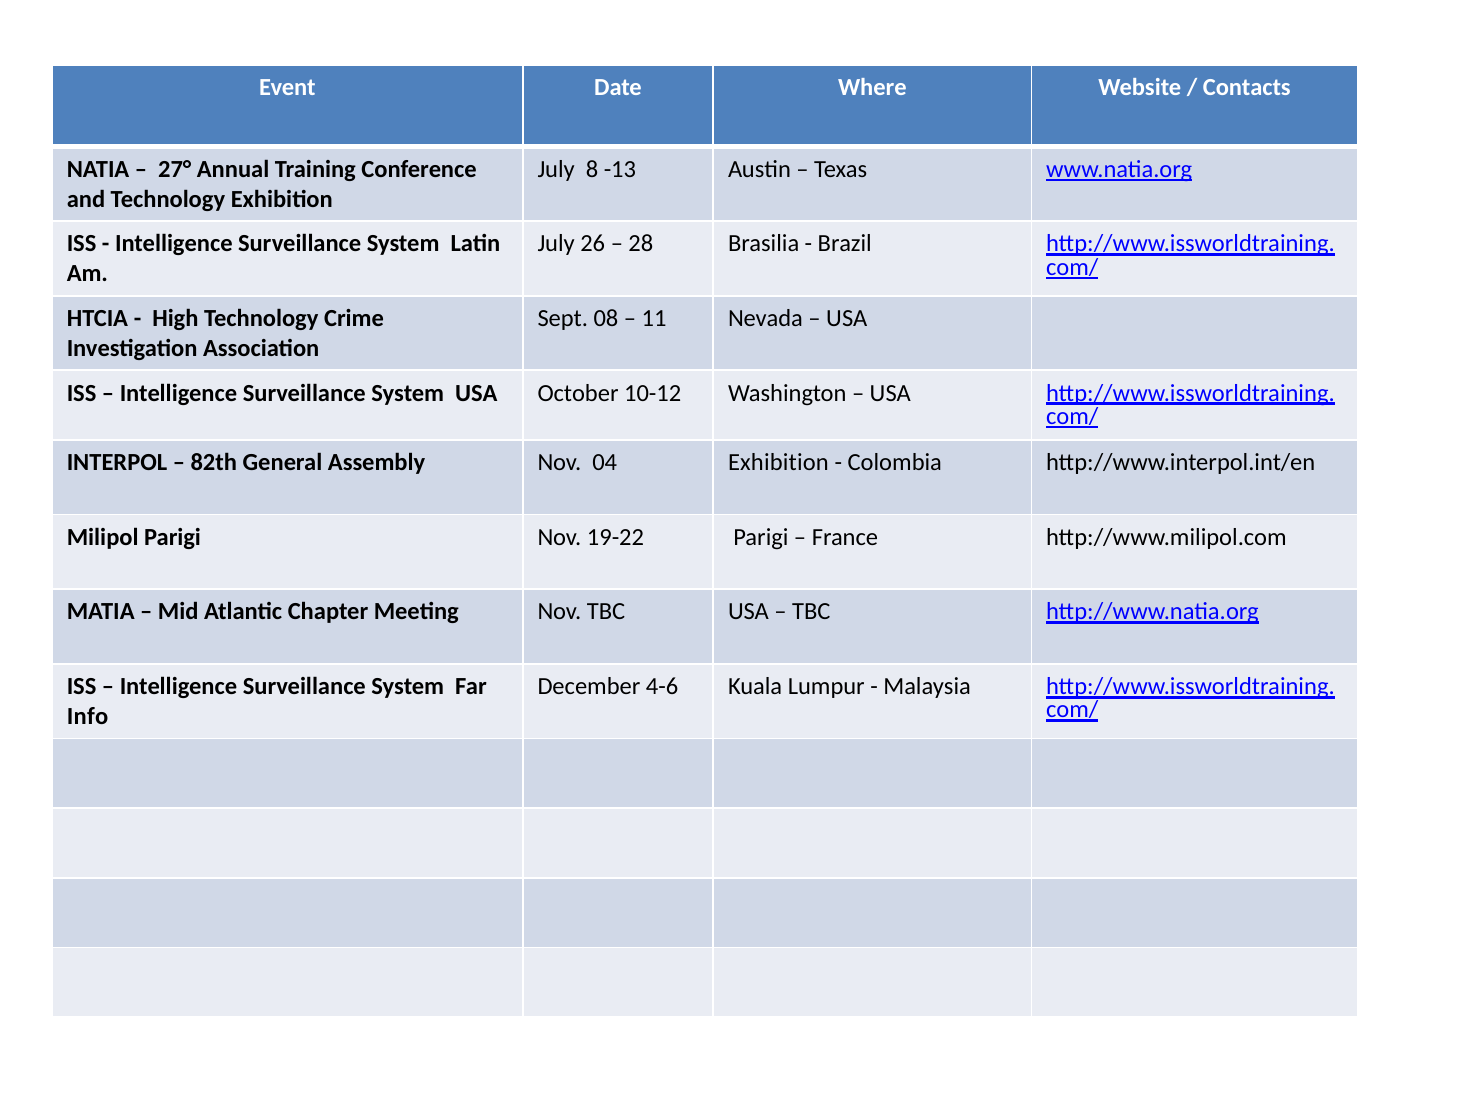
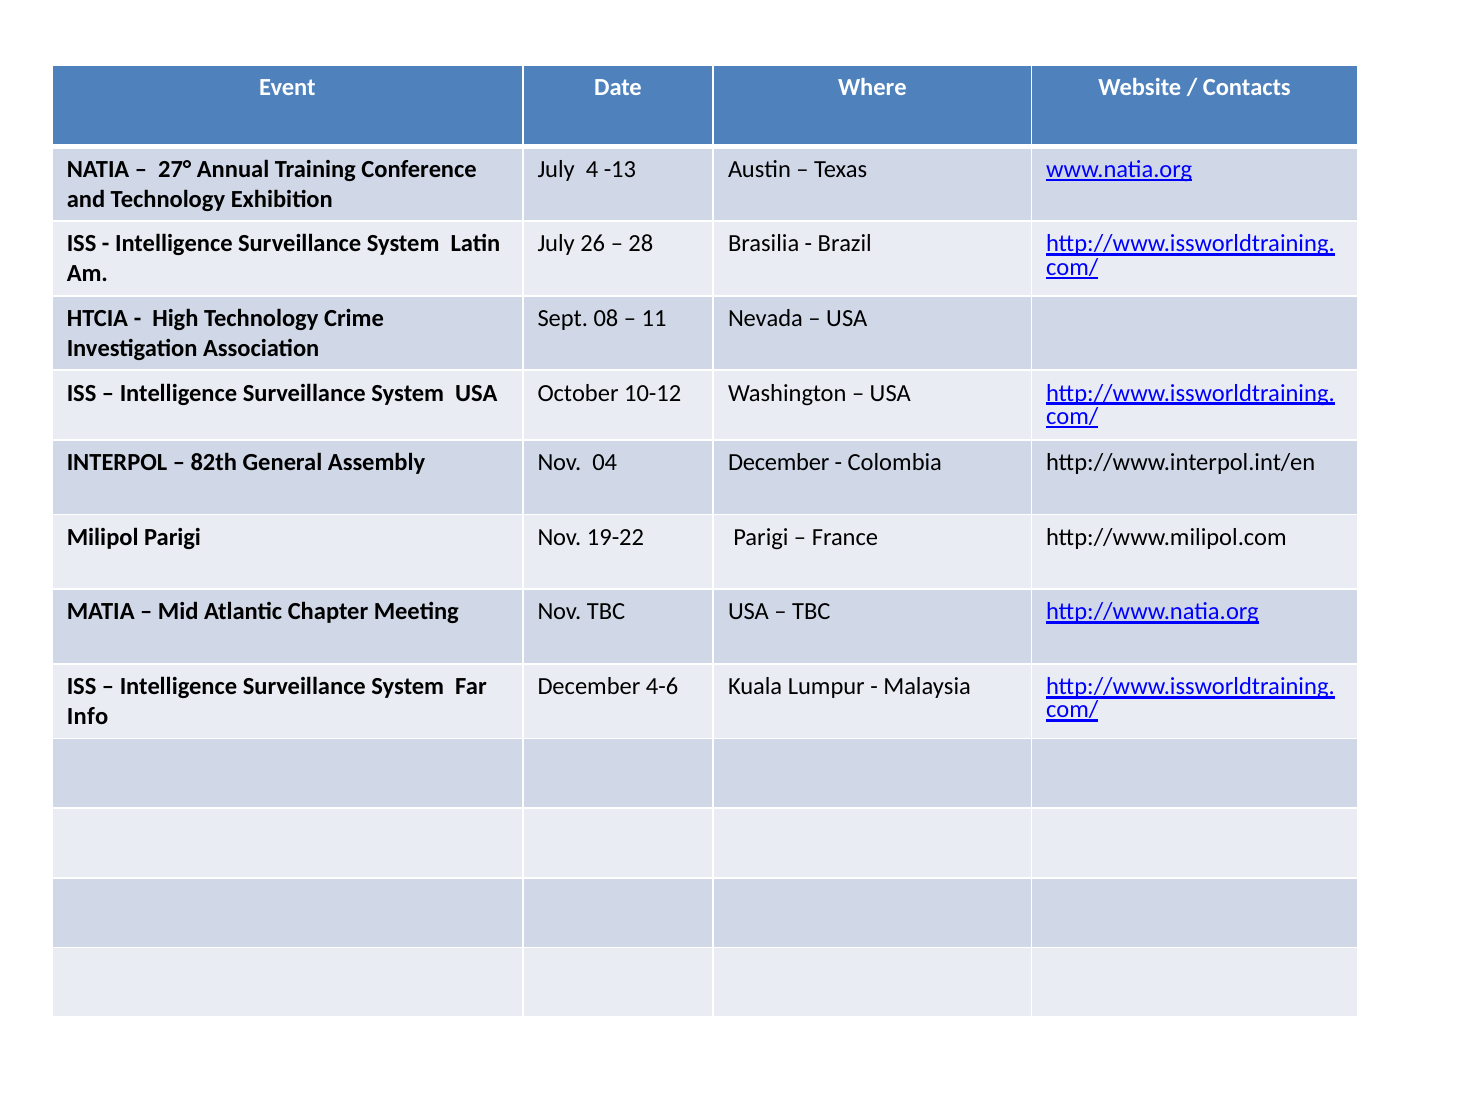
8: 8 -> 4
04 Exhibition: Exhibition -> December
